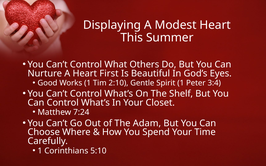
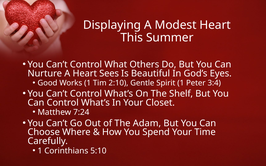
First: First -> Sees
